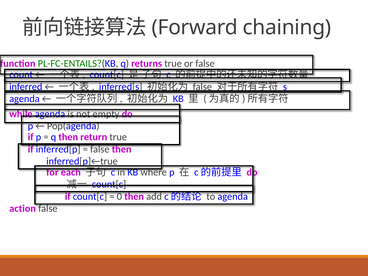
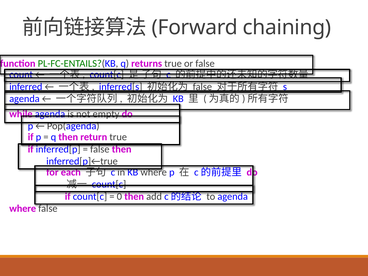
action at (23, 209): action -> where
